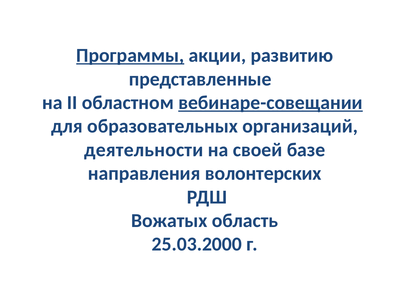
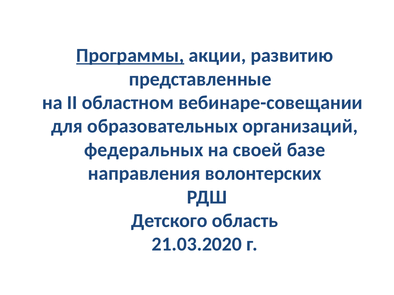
вебинаре-совещании underline: present -> none
деятельности: деятельности -> федеральных
Вожатых: Вожатых -> Детского
25.03.2000: 25.03.2000 -> 21.03.2020
